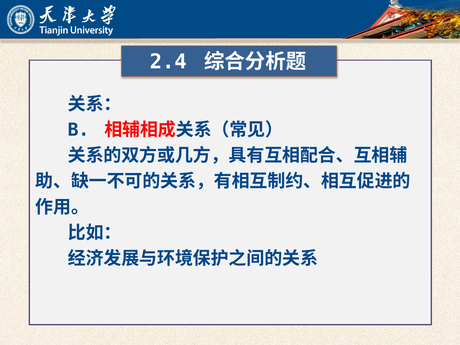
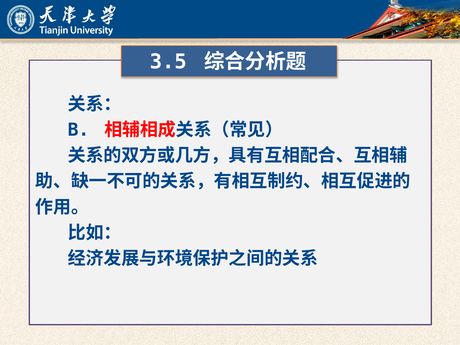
2.4: 2.4 -> 3.5
